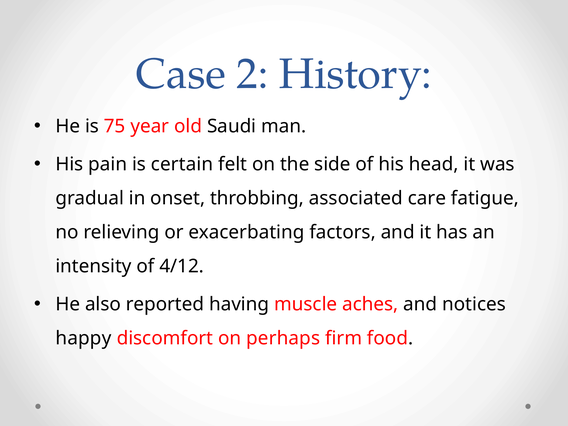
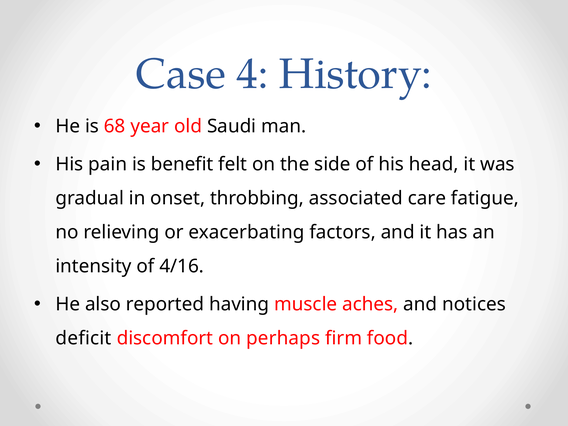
2: 2 -> 4
75: 75 -> 68
certain: certain -> benefit
4/12: 4/12 -> 4/16
happy: happy -> deficit
